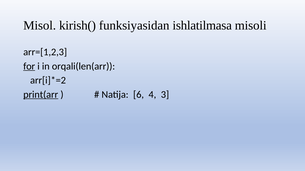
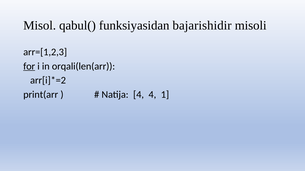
kirish(: kirish( -> qabul(
ishlatilmasa: ishlatilmasa -> bajarishidir
print(arr underline: present -> none
Natija 6: 6 -> 4
3: 3 -> 1
